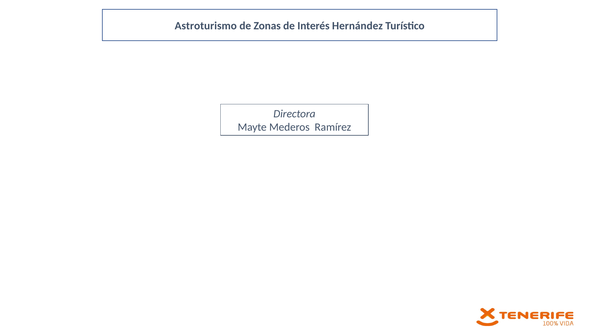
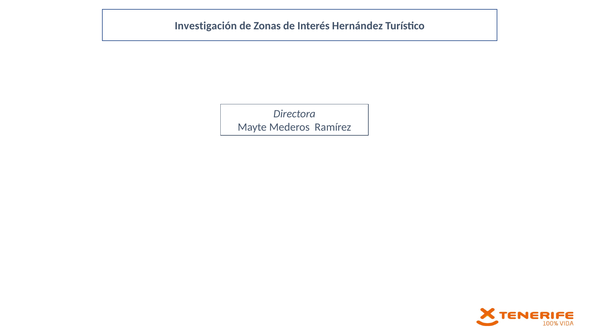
Astroturismo: Astroturismo -> Investigación
